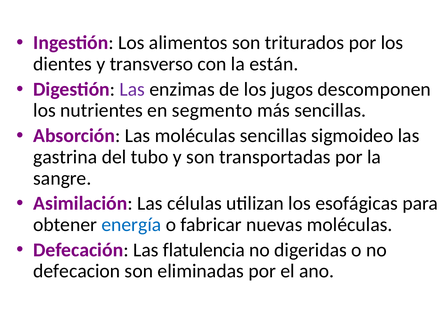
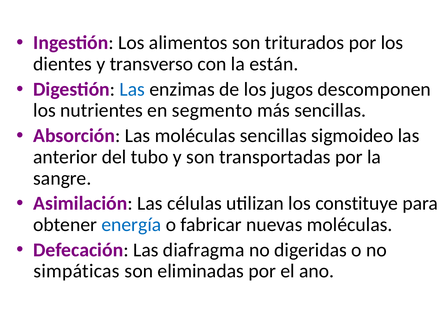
Las at (132, 89) colour: purple -> blue
gastrina: gastrina -> anterior
esofágicas: esofágicas -> constituye
flatulencia: flatulencia -> diafragma
defecacion: defecacion -> simpáticas
